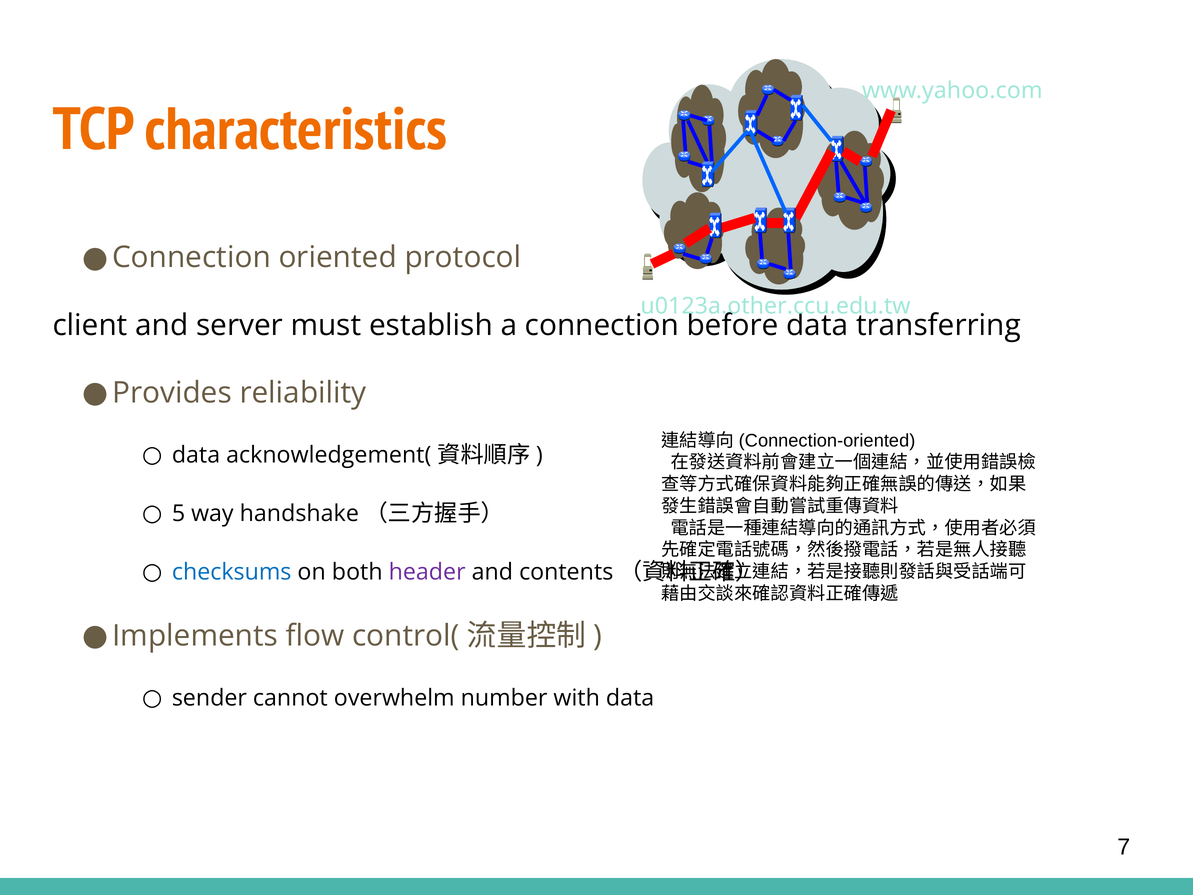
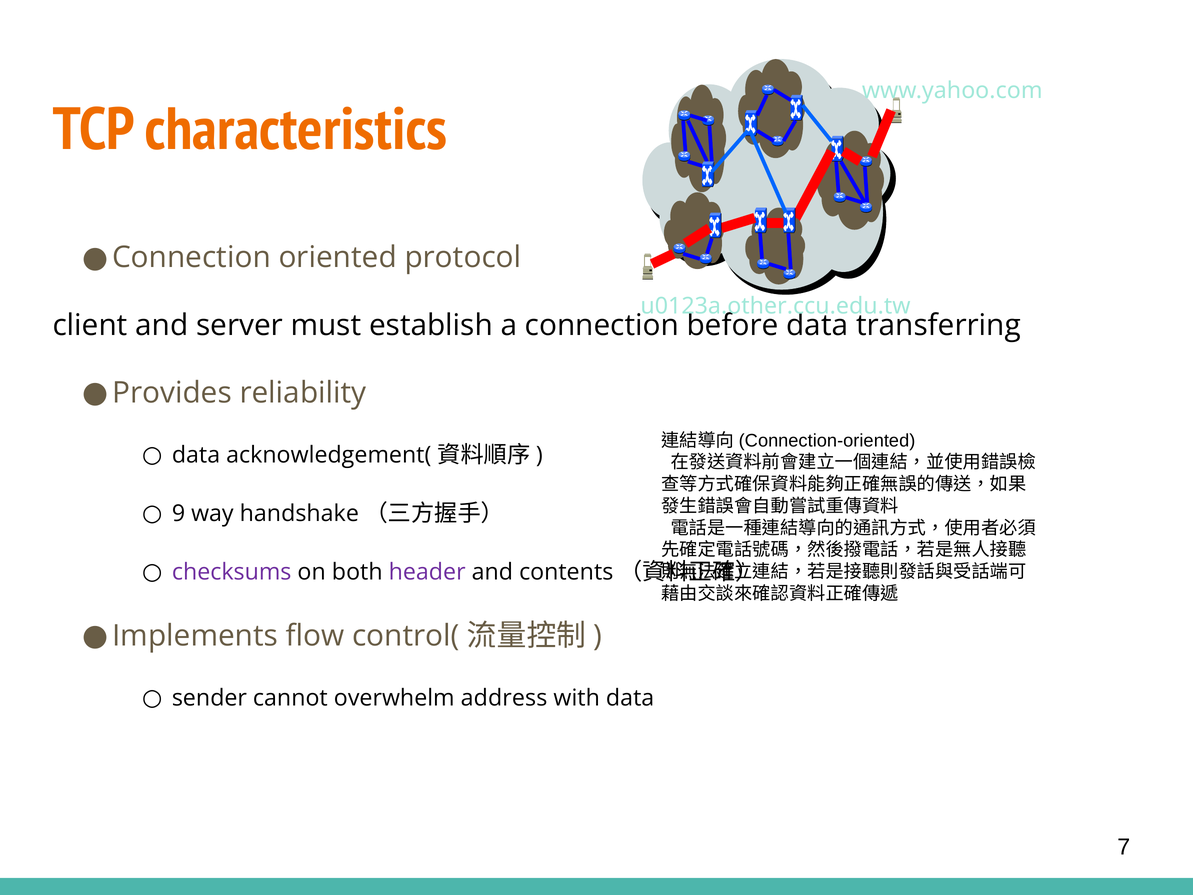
5: 5 -> 9
checksums colour: blue -> purple
number: number -> address
